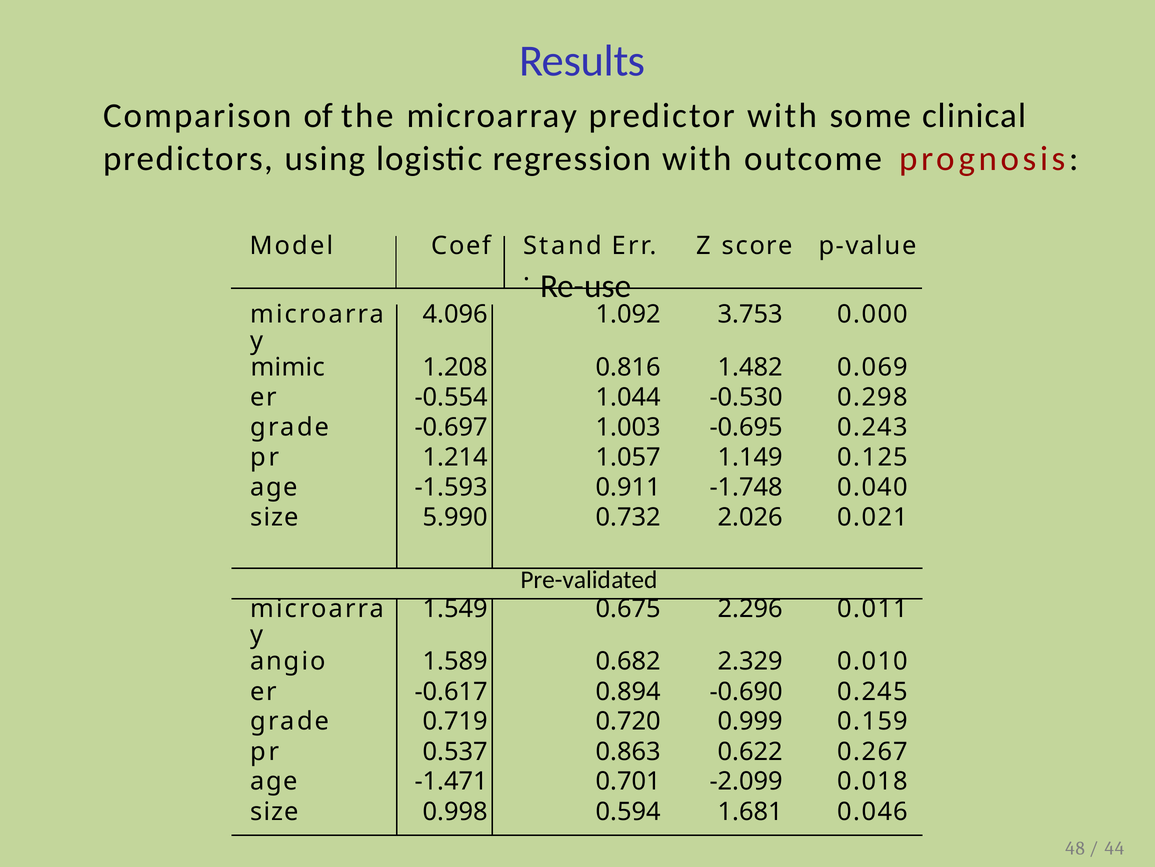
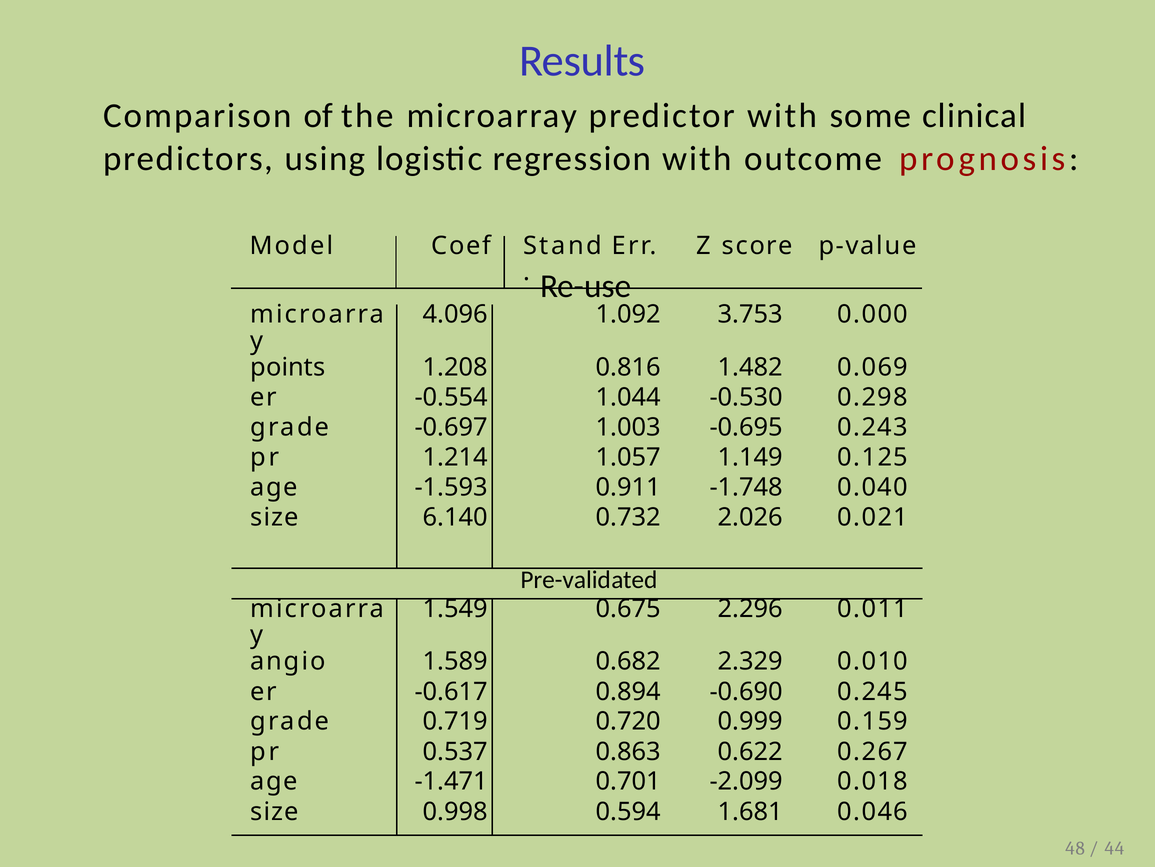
mimic: mimic -> points
5.990: 5.990 -> 6.140
